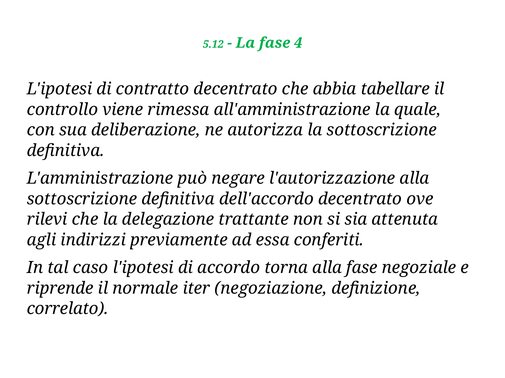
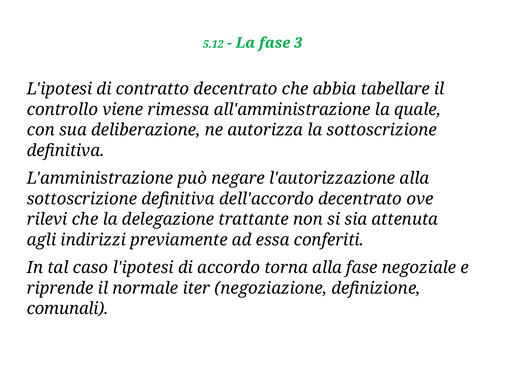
4: 4 -> 3
correlato: correlato -> comunali
